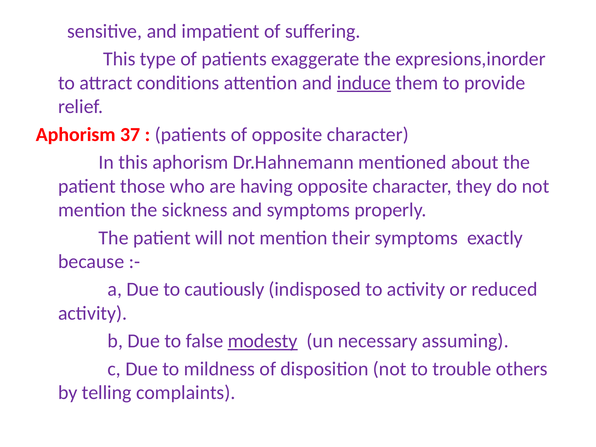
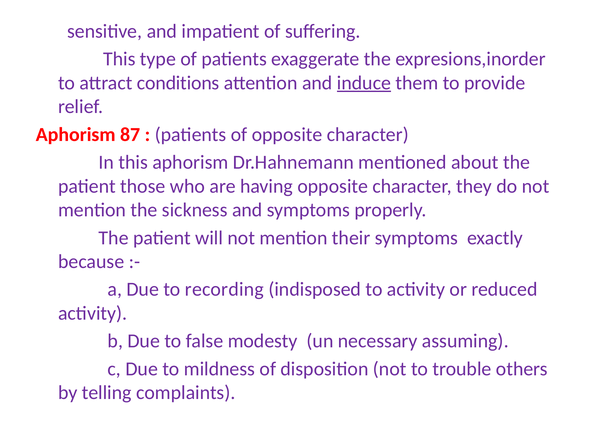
37: 37 -> 87
cautiously: cautiously -> recording
modesty underline: present -> none
